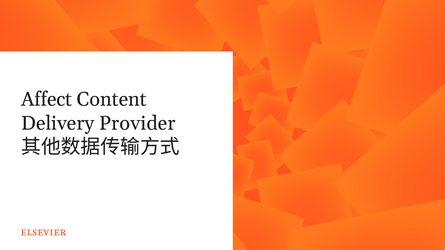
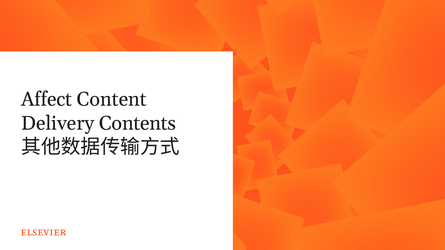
Provider: Provider -> Contents
